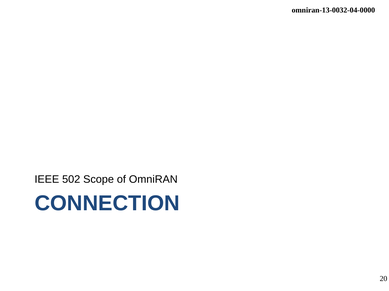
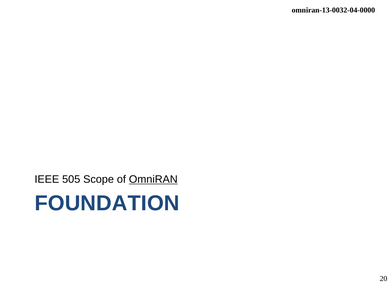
502: 502 -> 505
OmniRAN underline: none -> present
CONNECTION: CONNECTION -> FOUNDATION
